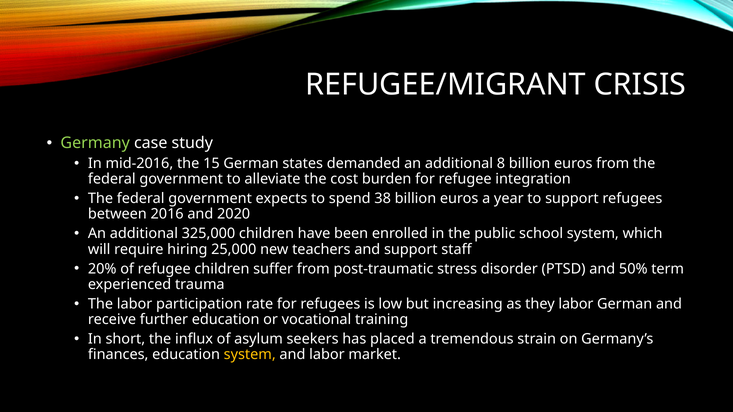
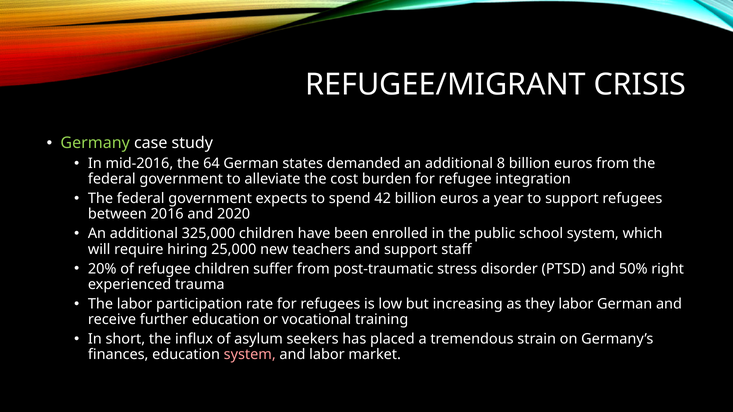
15: 15 -> 64
38: 38 -> 42
term: term -> right
system at (250, 355) colour: yellow -> pink
